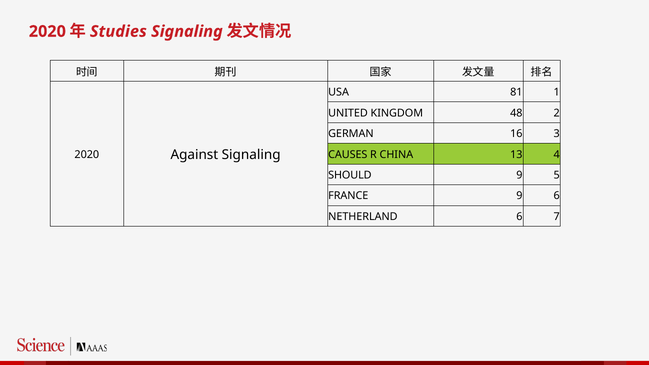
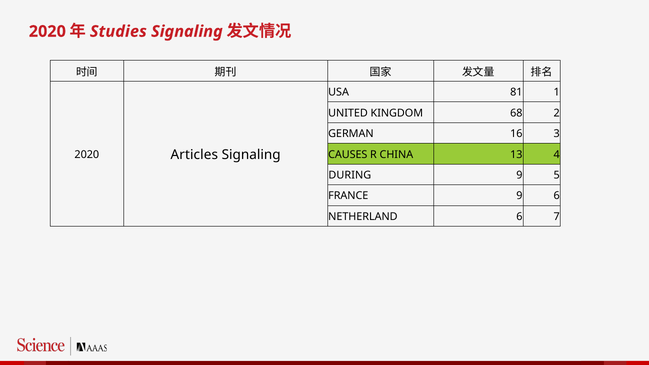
48: 48 -> 68
Against: Against -> Articles
SHOULD: SHOULD -> DURING
